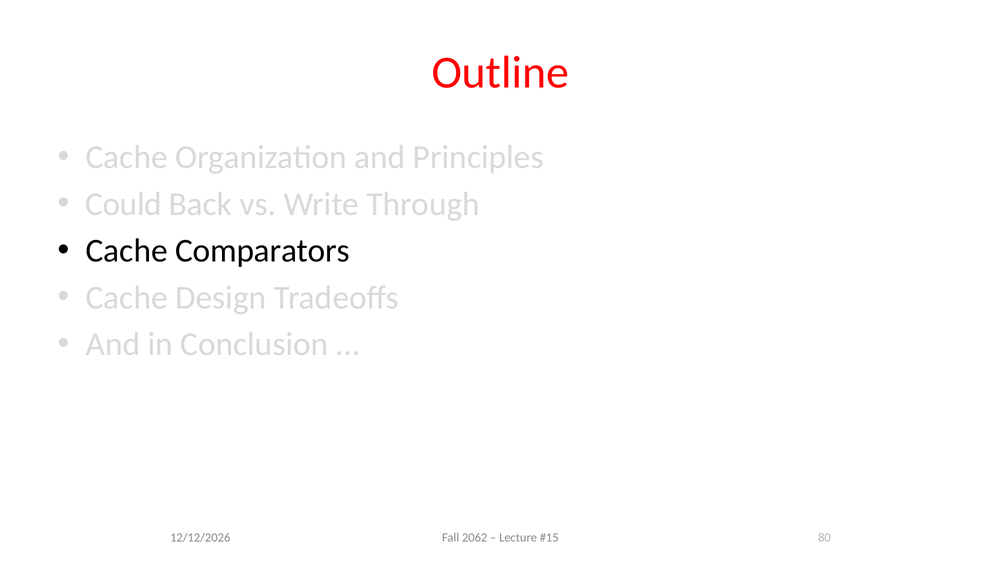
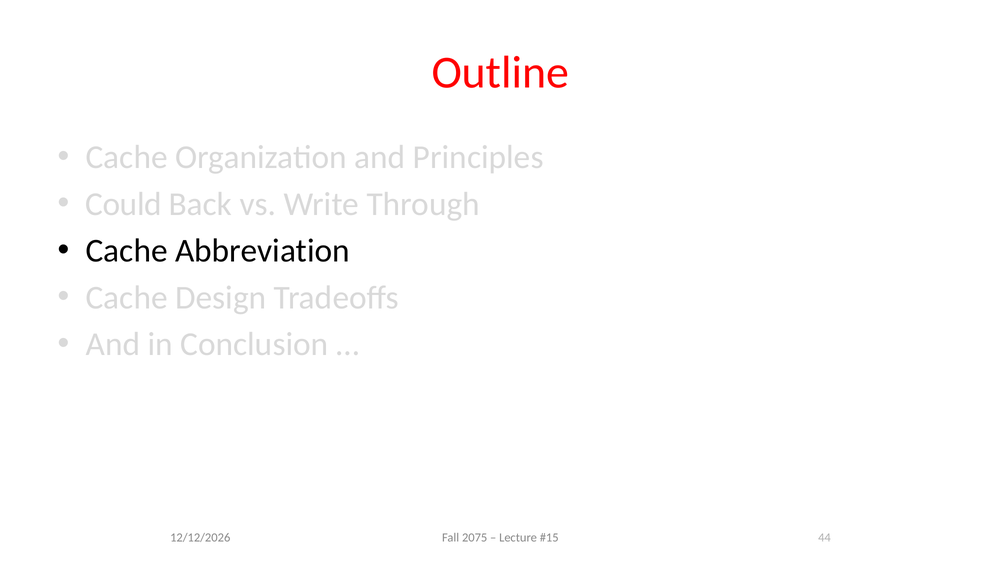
Comparators: Comparators -> Abbreviation
2062: 2062 -> 2075
80: 80 -> 44
